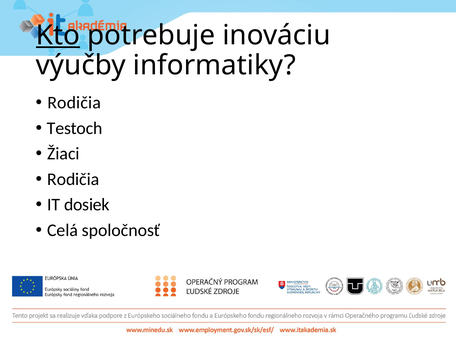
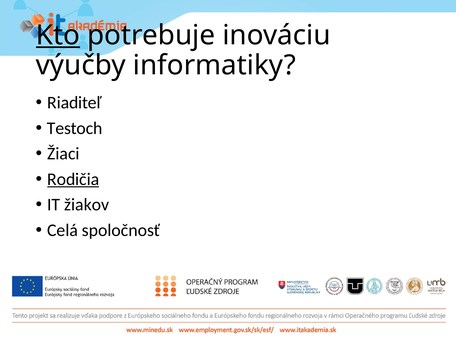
Rodičia at (74, 103): Rodičia -> Riaditeľ
Rodičia at (73, 179) underline: none -> present
dosiek: dosiek -> žiakov
